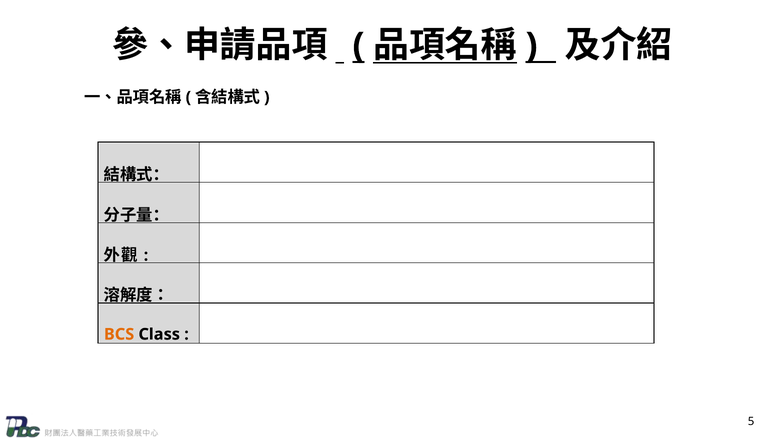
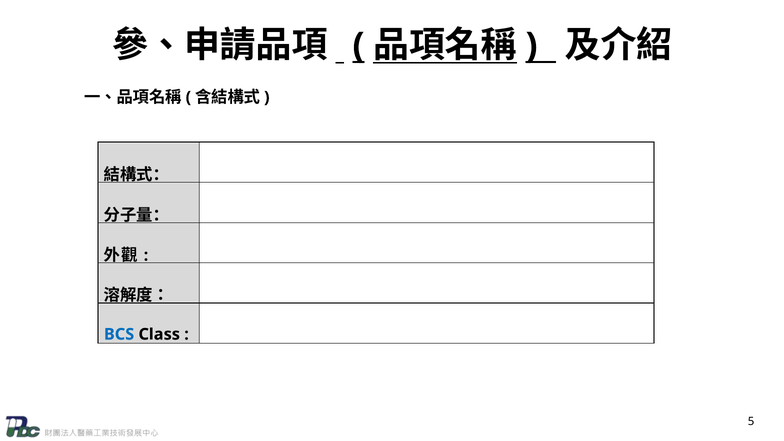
BCS colour: orange -> blue
